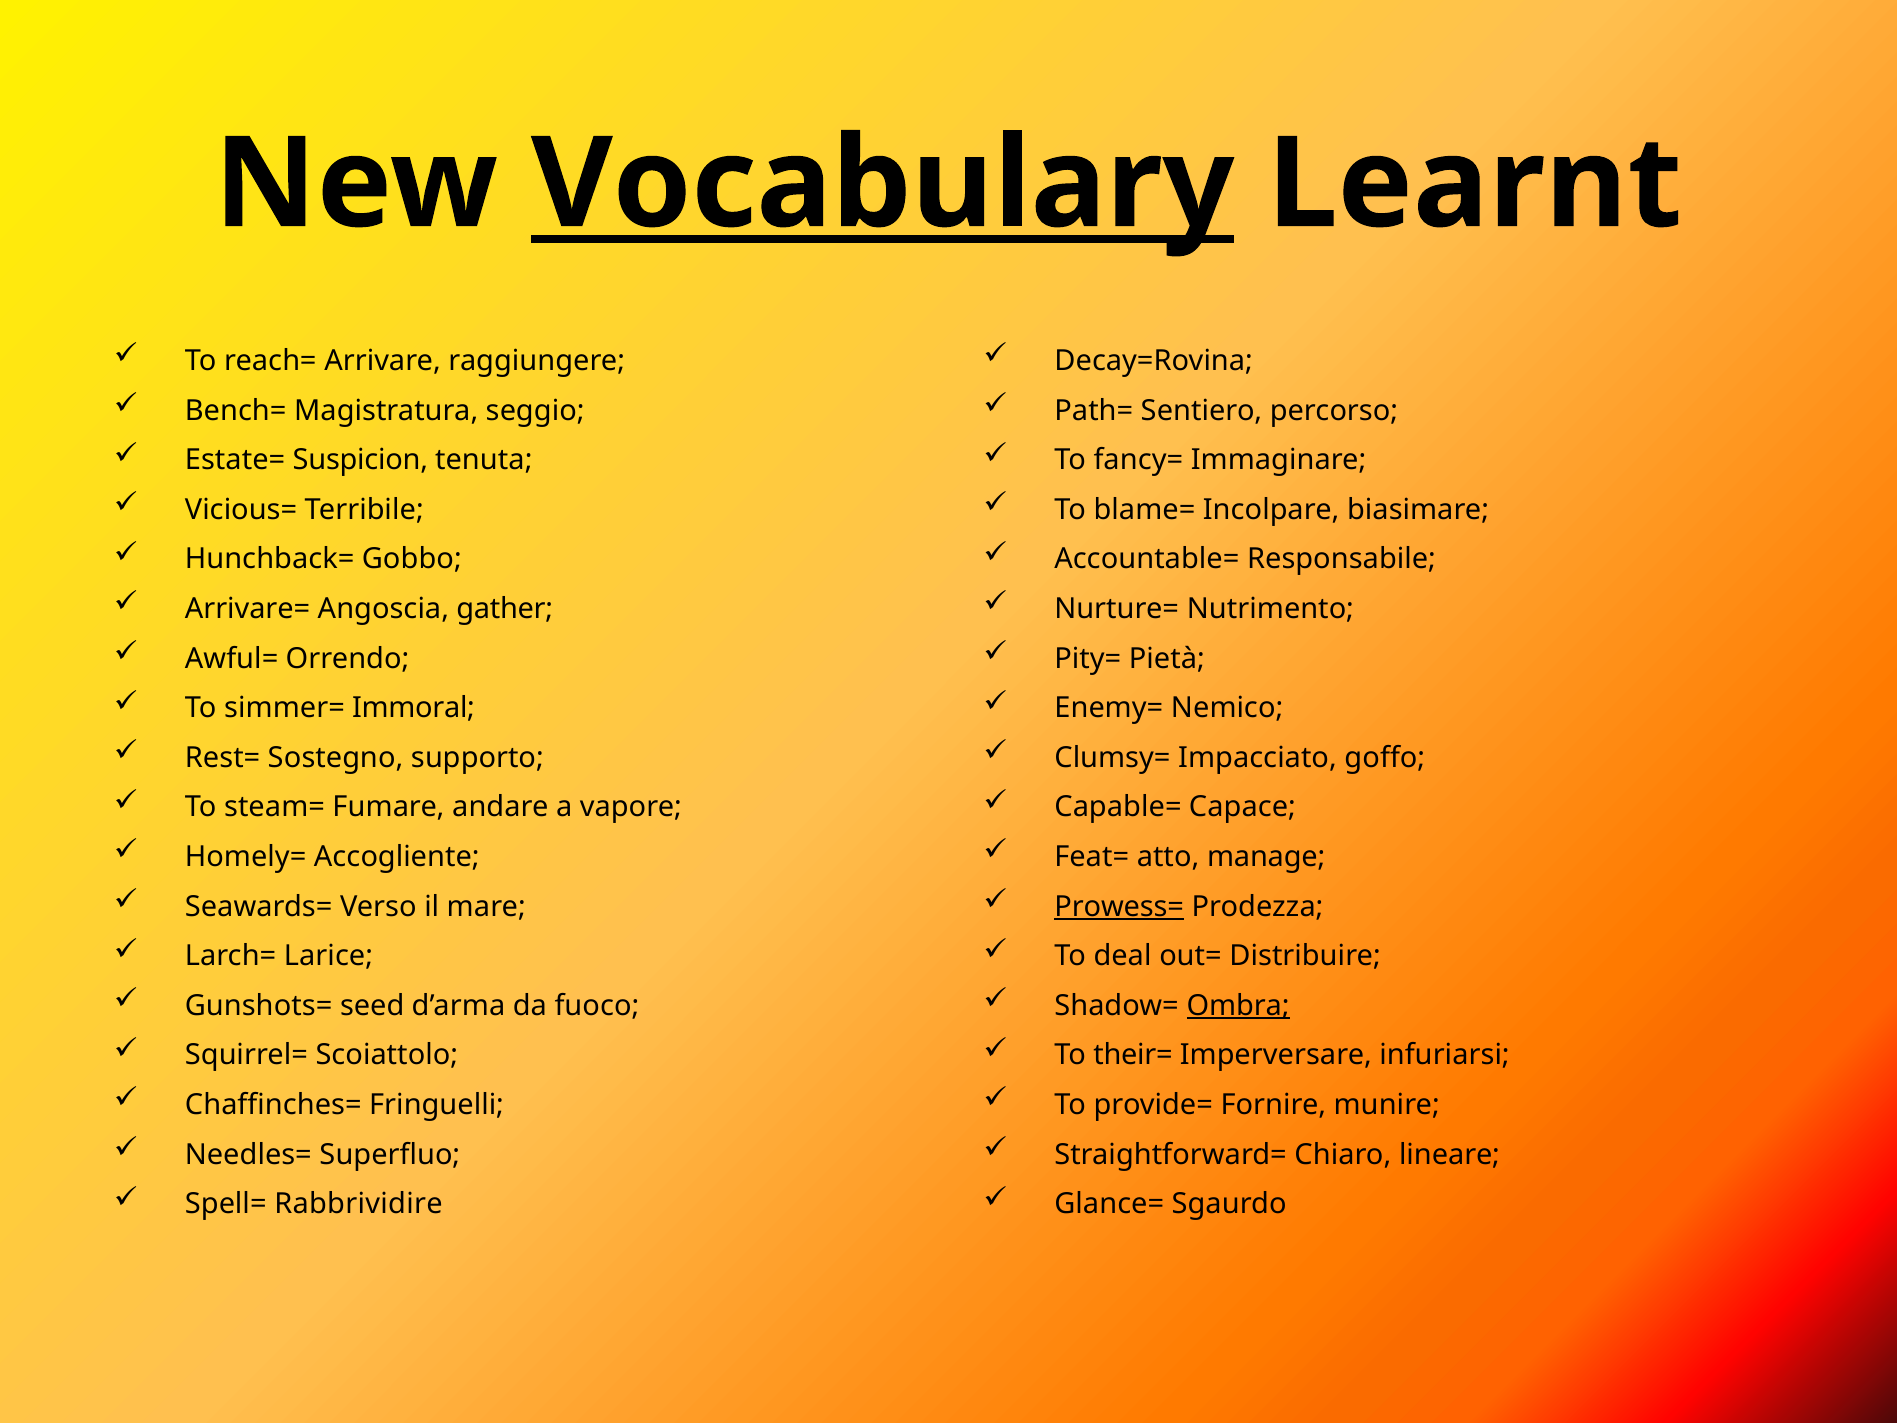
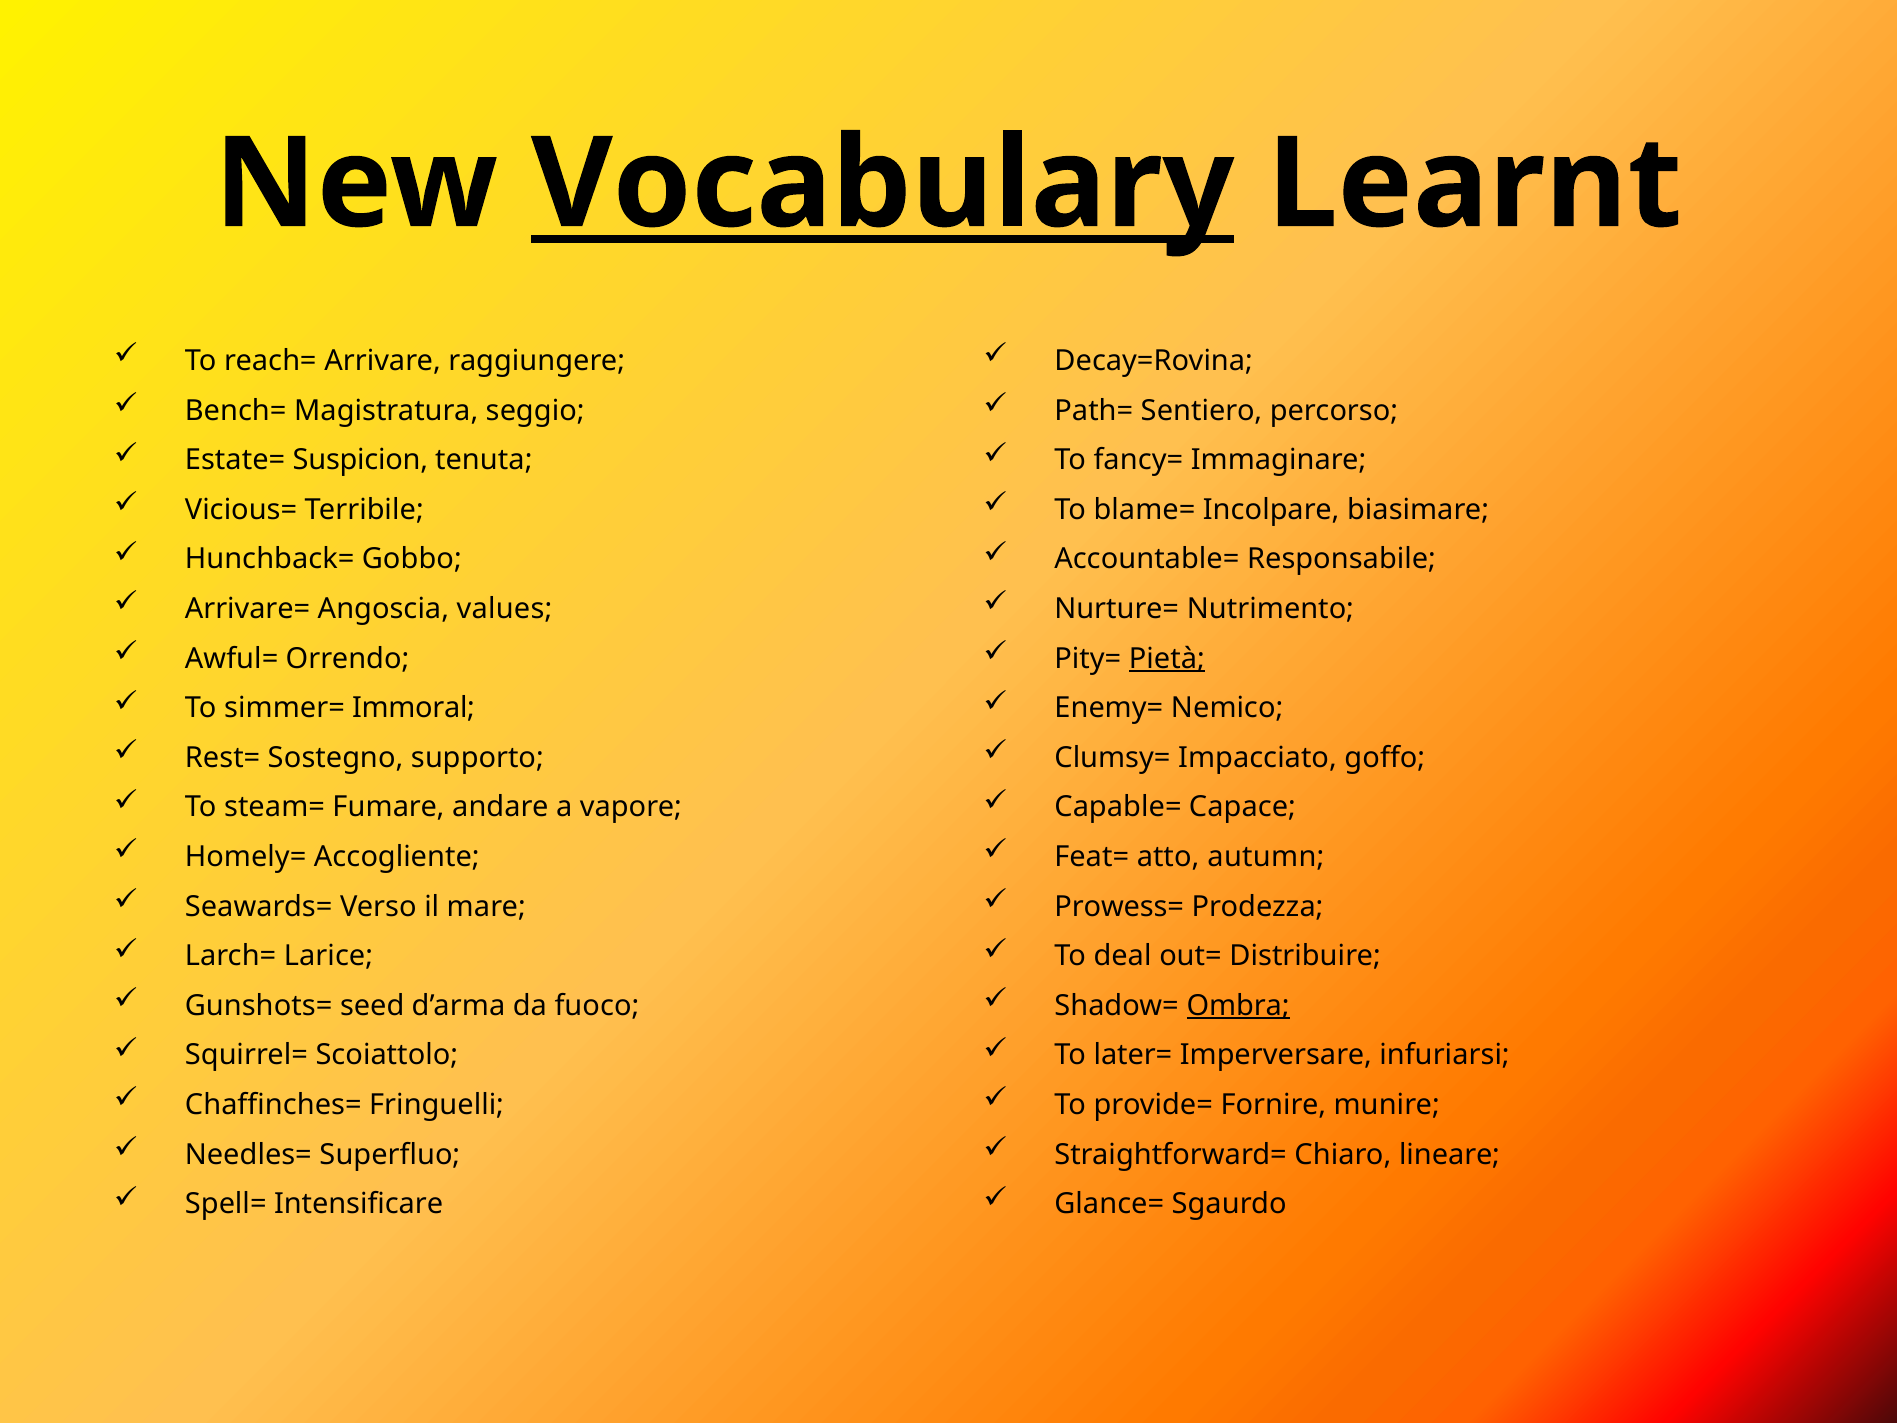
gather: gather -> values
Pietà underline: none -> present
manage: manage -> autumn
Prowess= underline: present -> none
their=: their= -> later=
Rabbrividire: Rabbrividire -> Intensificare
